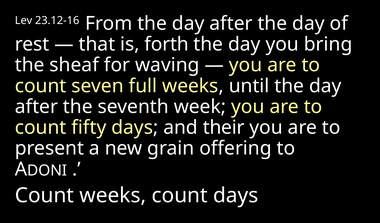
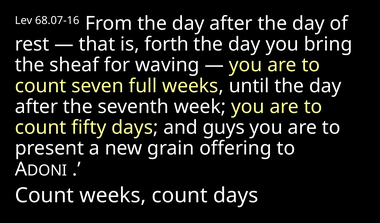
23.12-16: 23.12-16 -> 68.07-16
their: their -> guys
